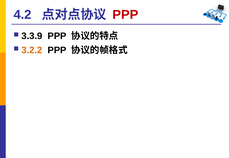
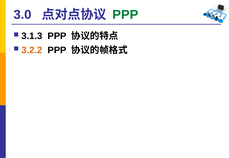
4.2: 4.2 -> 3.0
PPP at (125, 15) colour: red -> green
3.3.9: 3.3.9 -> 3.1.3
